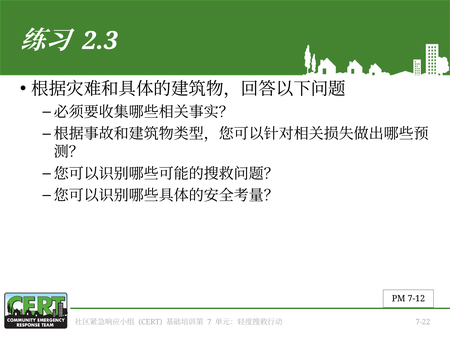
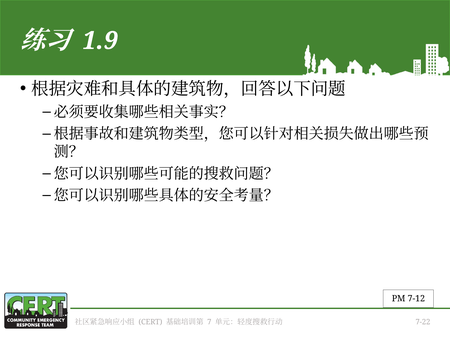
2.3: 2.3 -> 1.9
